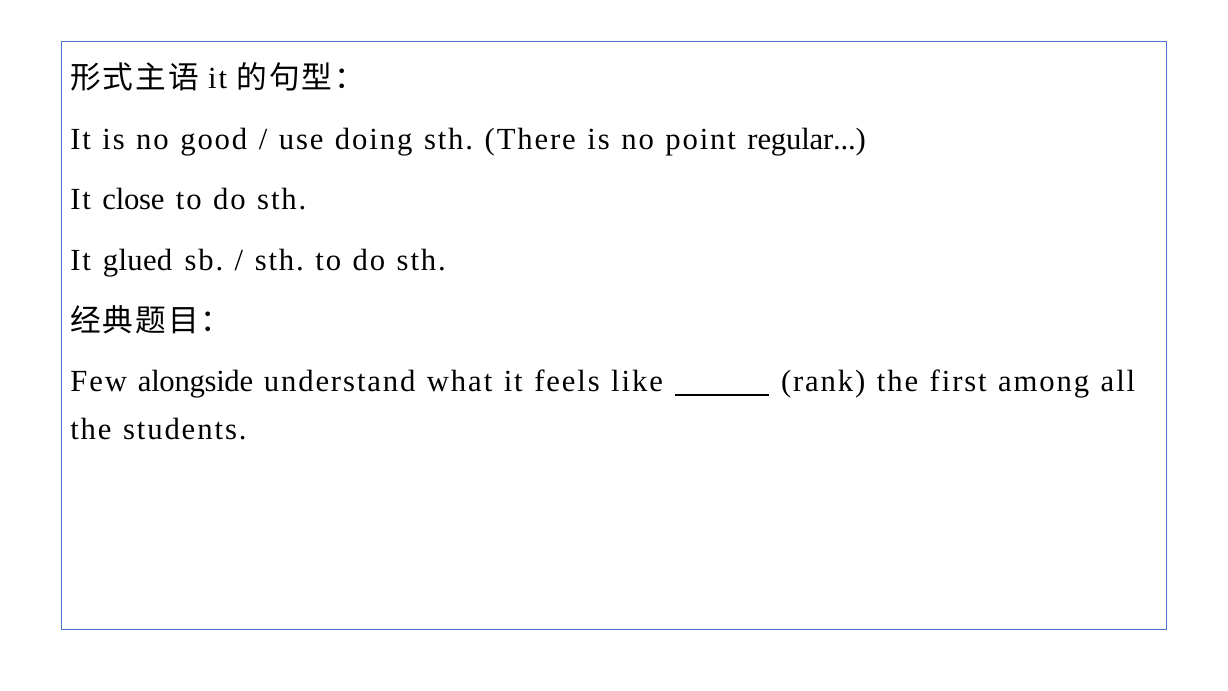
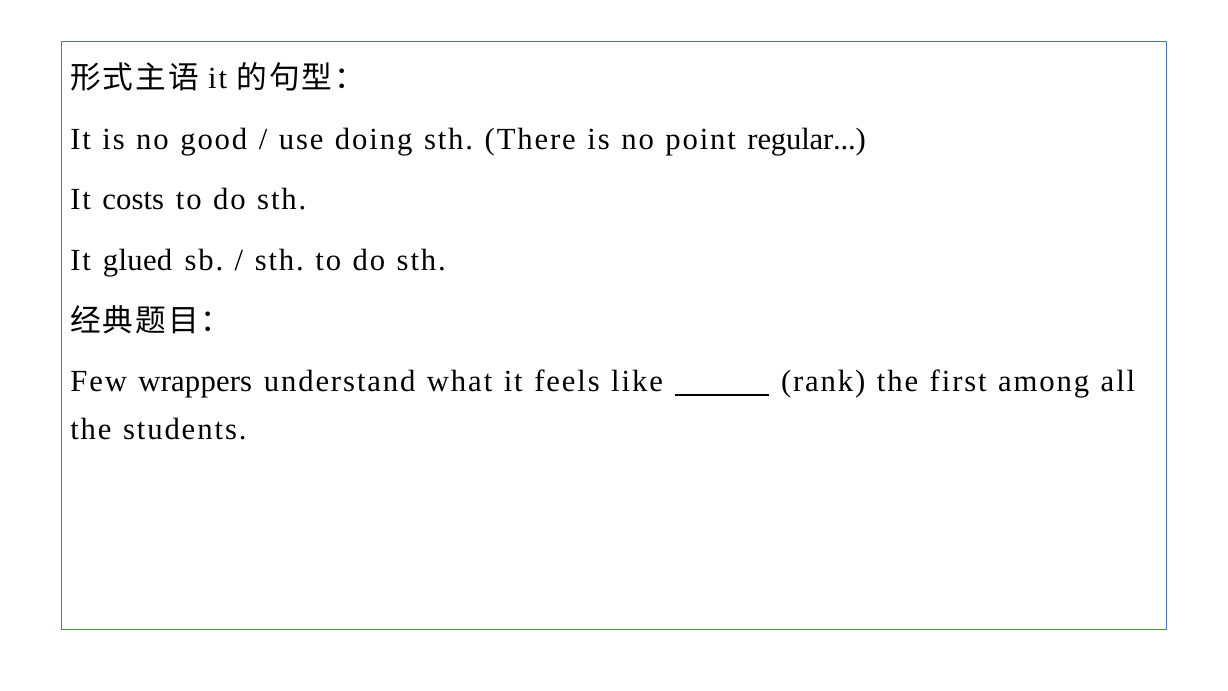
close: close -> costs
alongside: alongside -> wrappers
